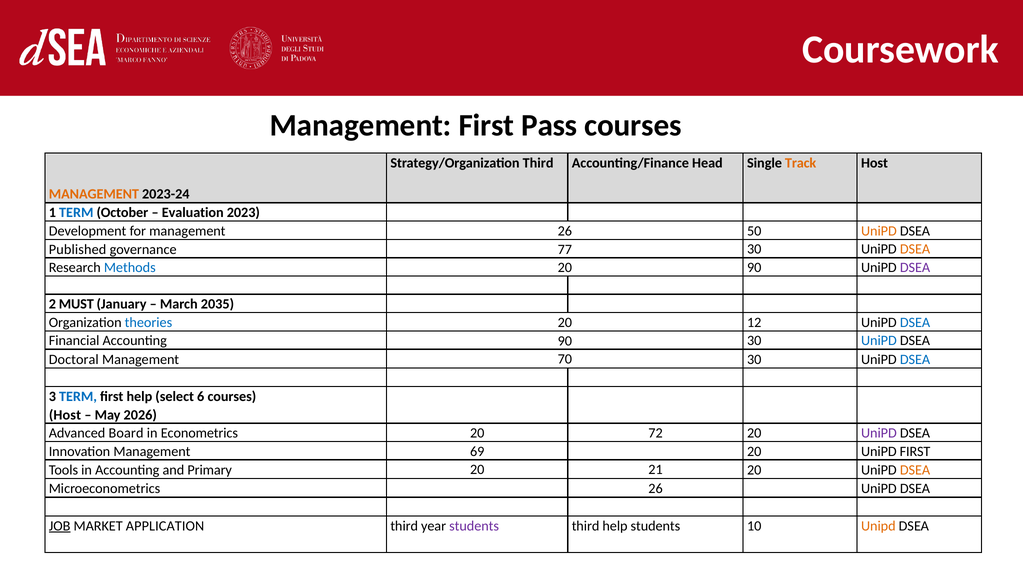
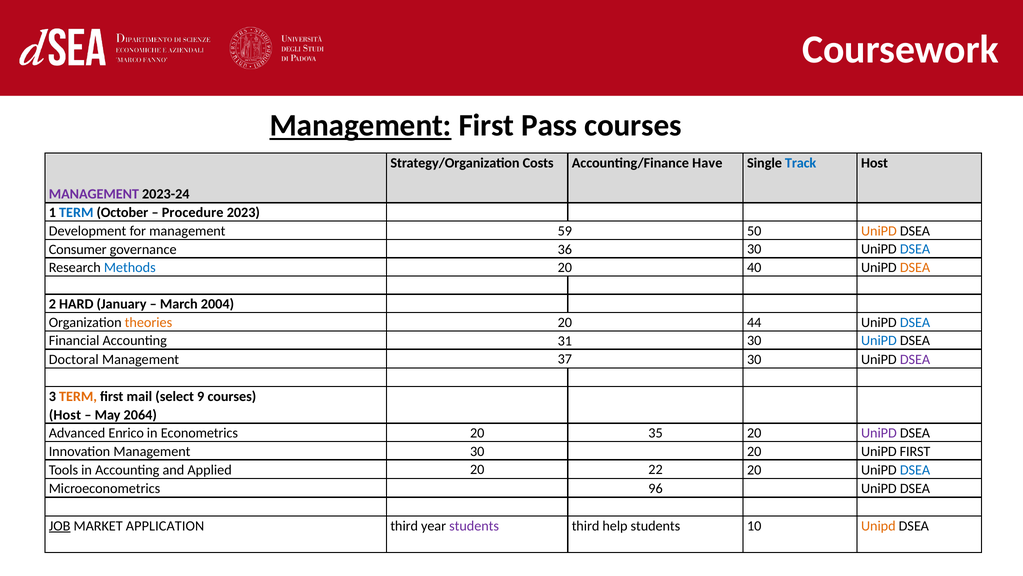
Management at (361, 125) underline: none -> present
Strategy/Organization Third: Third -> Costs
Head: Head -> Have
Track colour: orange -> blue
MANAGEMENT at (94, 194) colour: orange -> purple
Evaluation: Evaluation -> Procedure
management 26: 26 -> 59
Published: Published -> Consumer
77: 77 -> 36
DSEA at (915, 249) colour: orange -> blue
20 90: 90 -> 40
DSEA at (915, 267) colour: purple -> orange
MUST: MUST -> HARD
2035: 2035 -> 2004
theories colour: blue -> orange
12: 12 -> 44
Accounting 90: 90 -> 31
70: 70 -> 37
DSEA at (915, 359) colour: blue -> purple
TERM at (78, 396) colour: blue -> orange
first help: help -> mail
6: 6 -> 9
2026: 2026 -> 2064
Board: Board -> Enrico
72: 72 -> 35
Management 69: 69 -> 30
Primary: Primary -> Applied
21: 21 -> 22
DSEA at (915, 470) colour: orange -> blue
Microeconometrics 26: 26 -> 96
